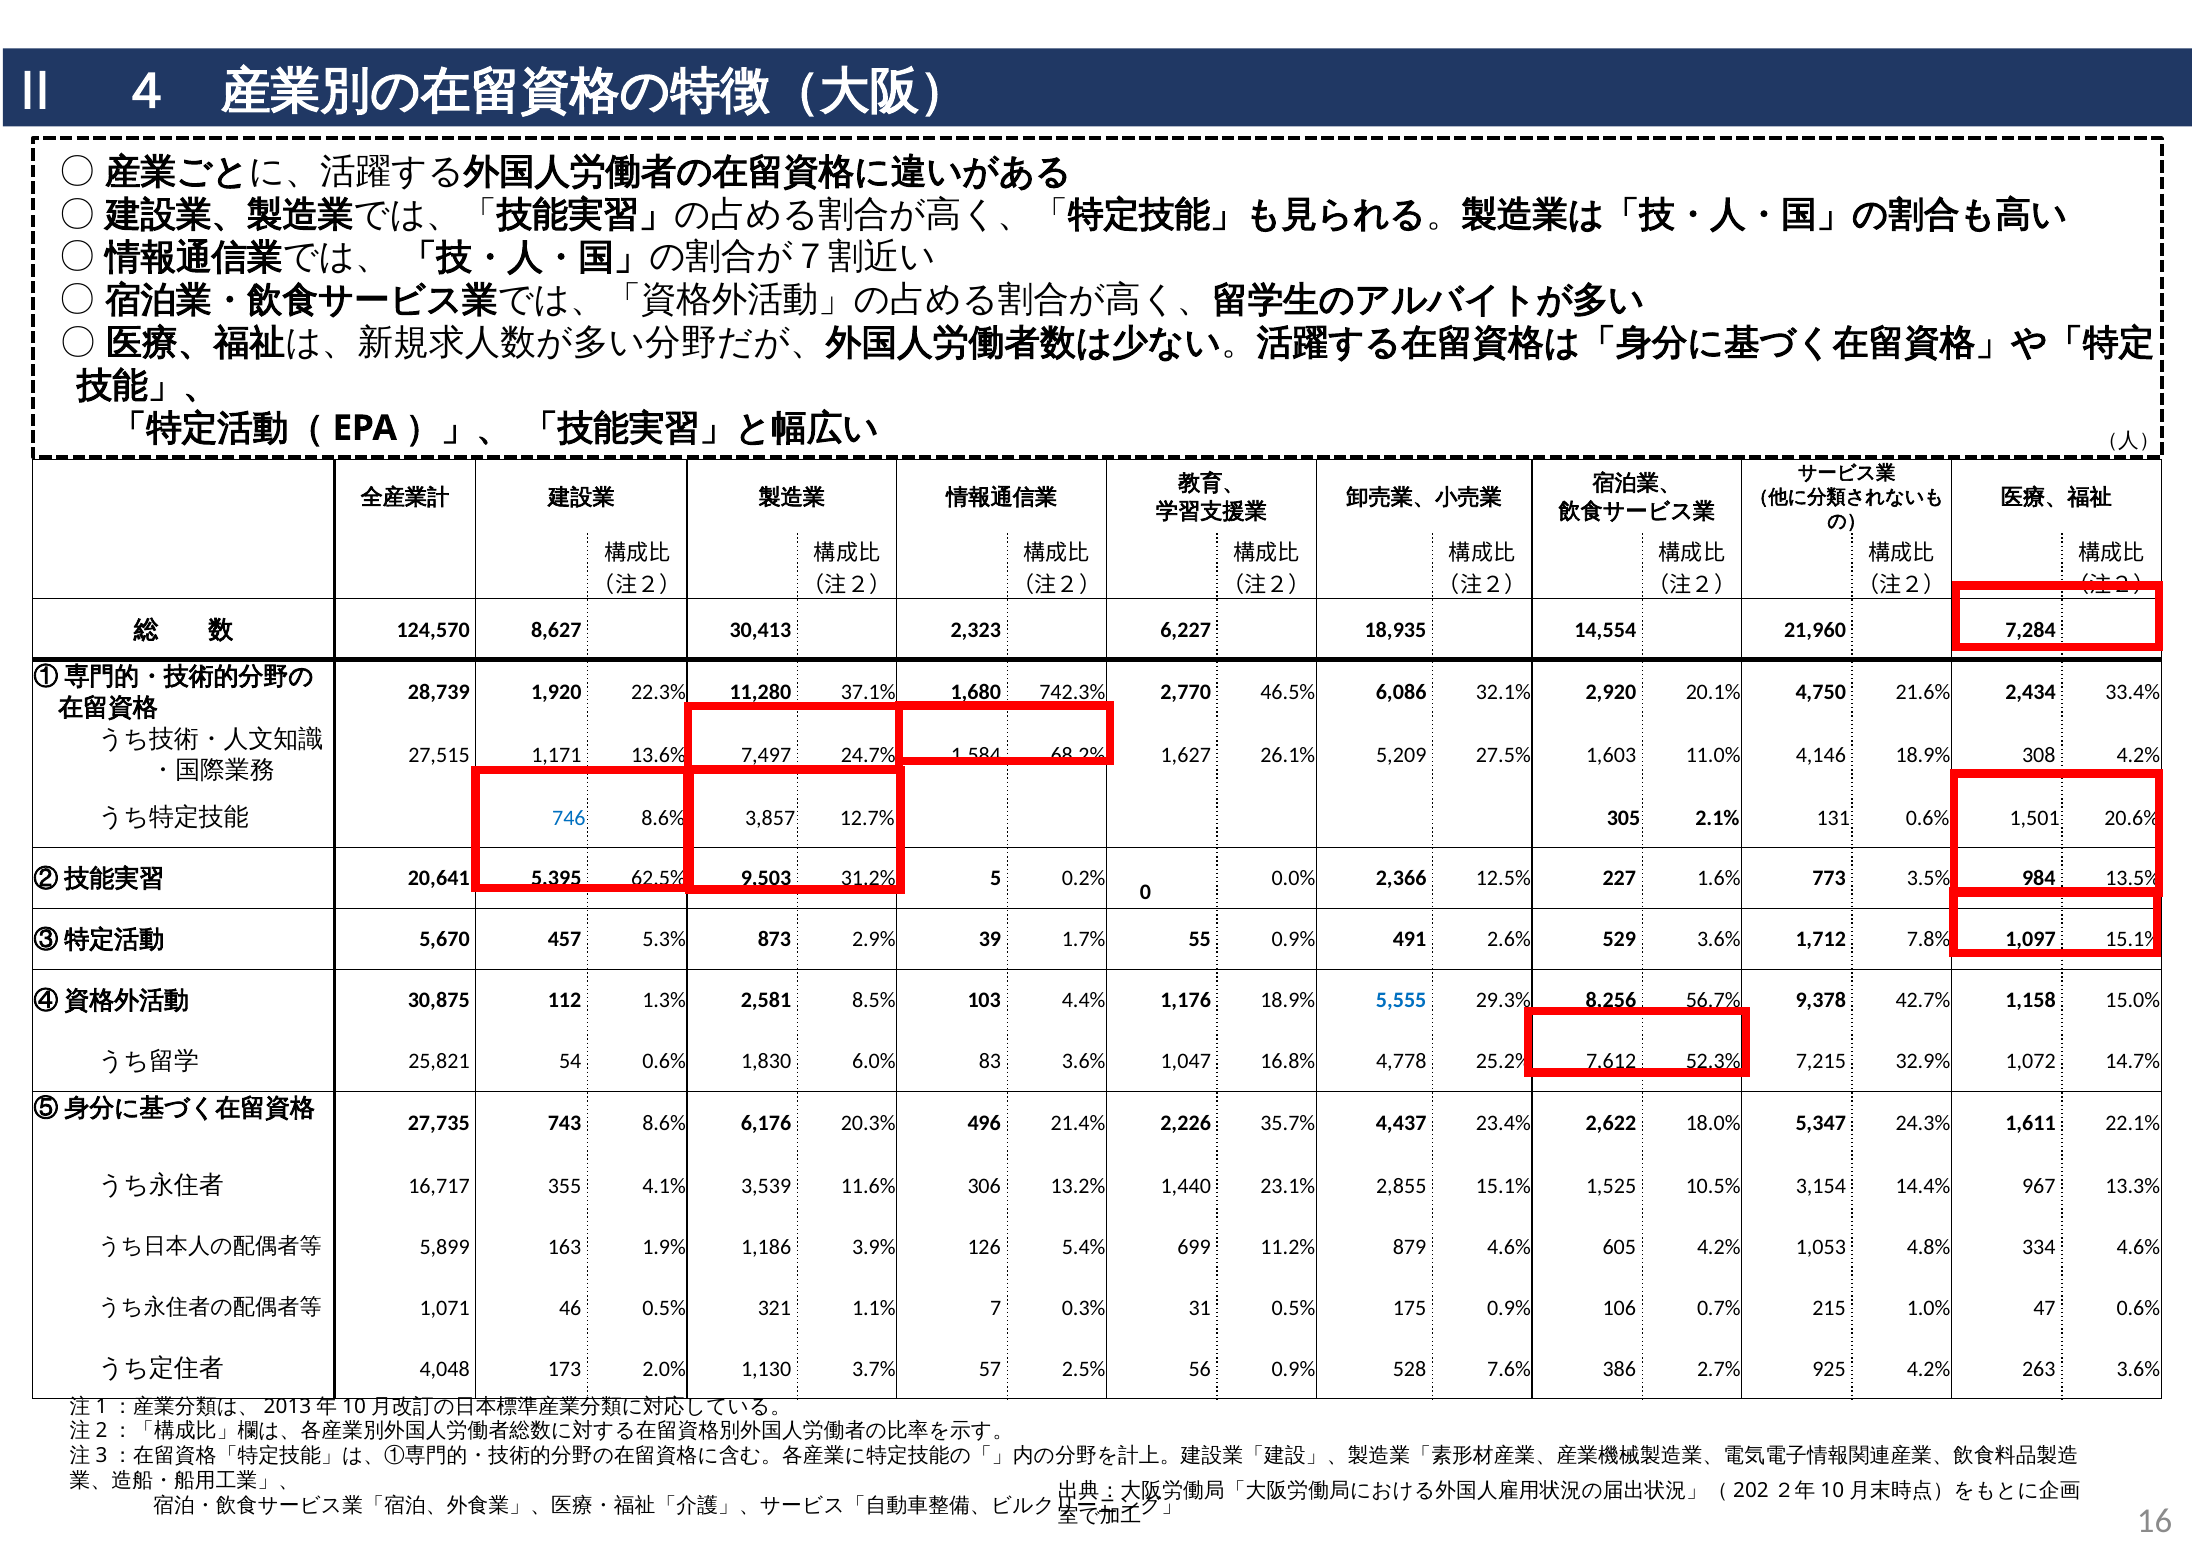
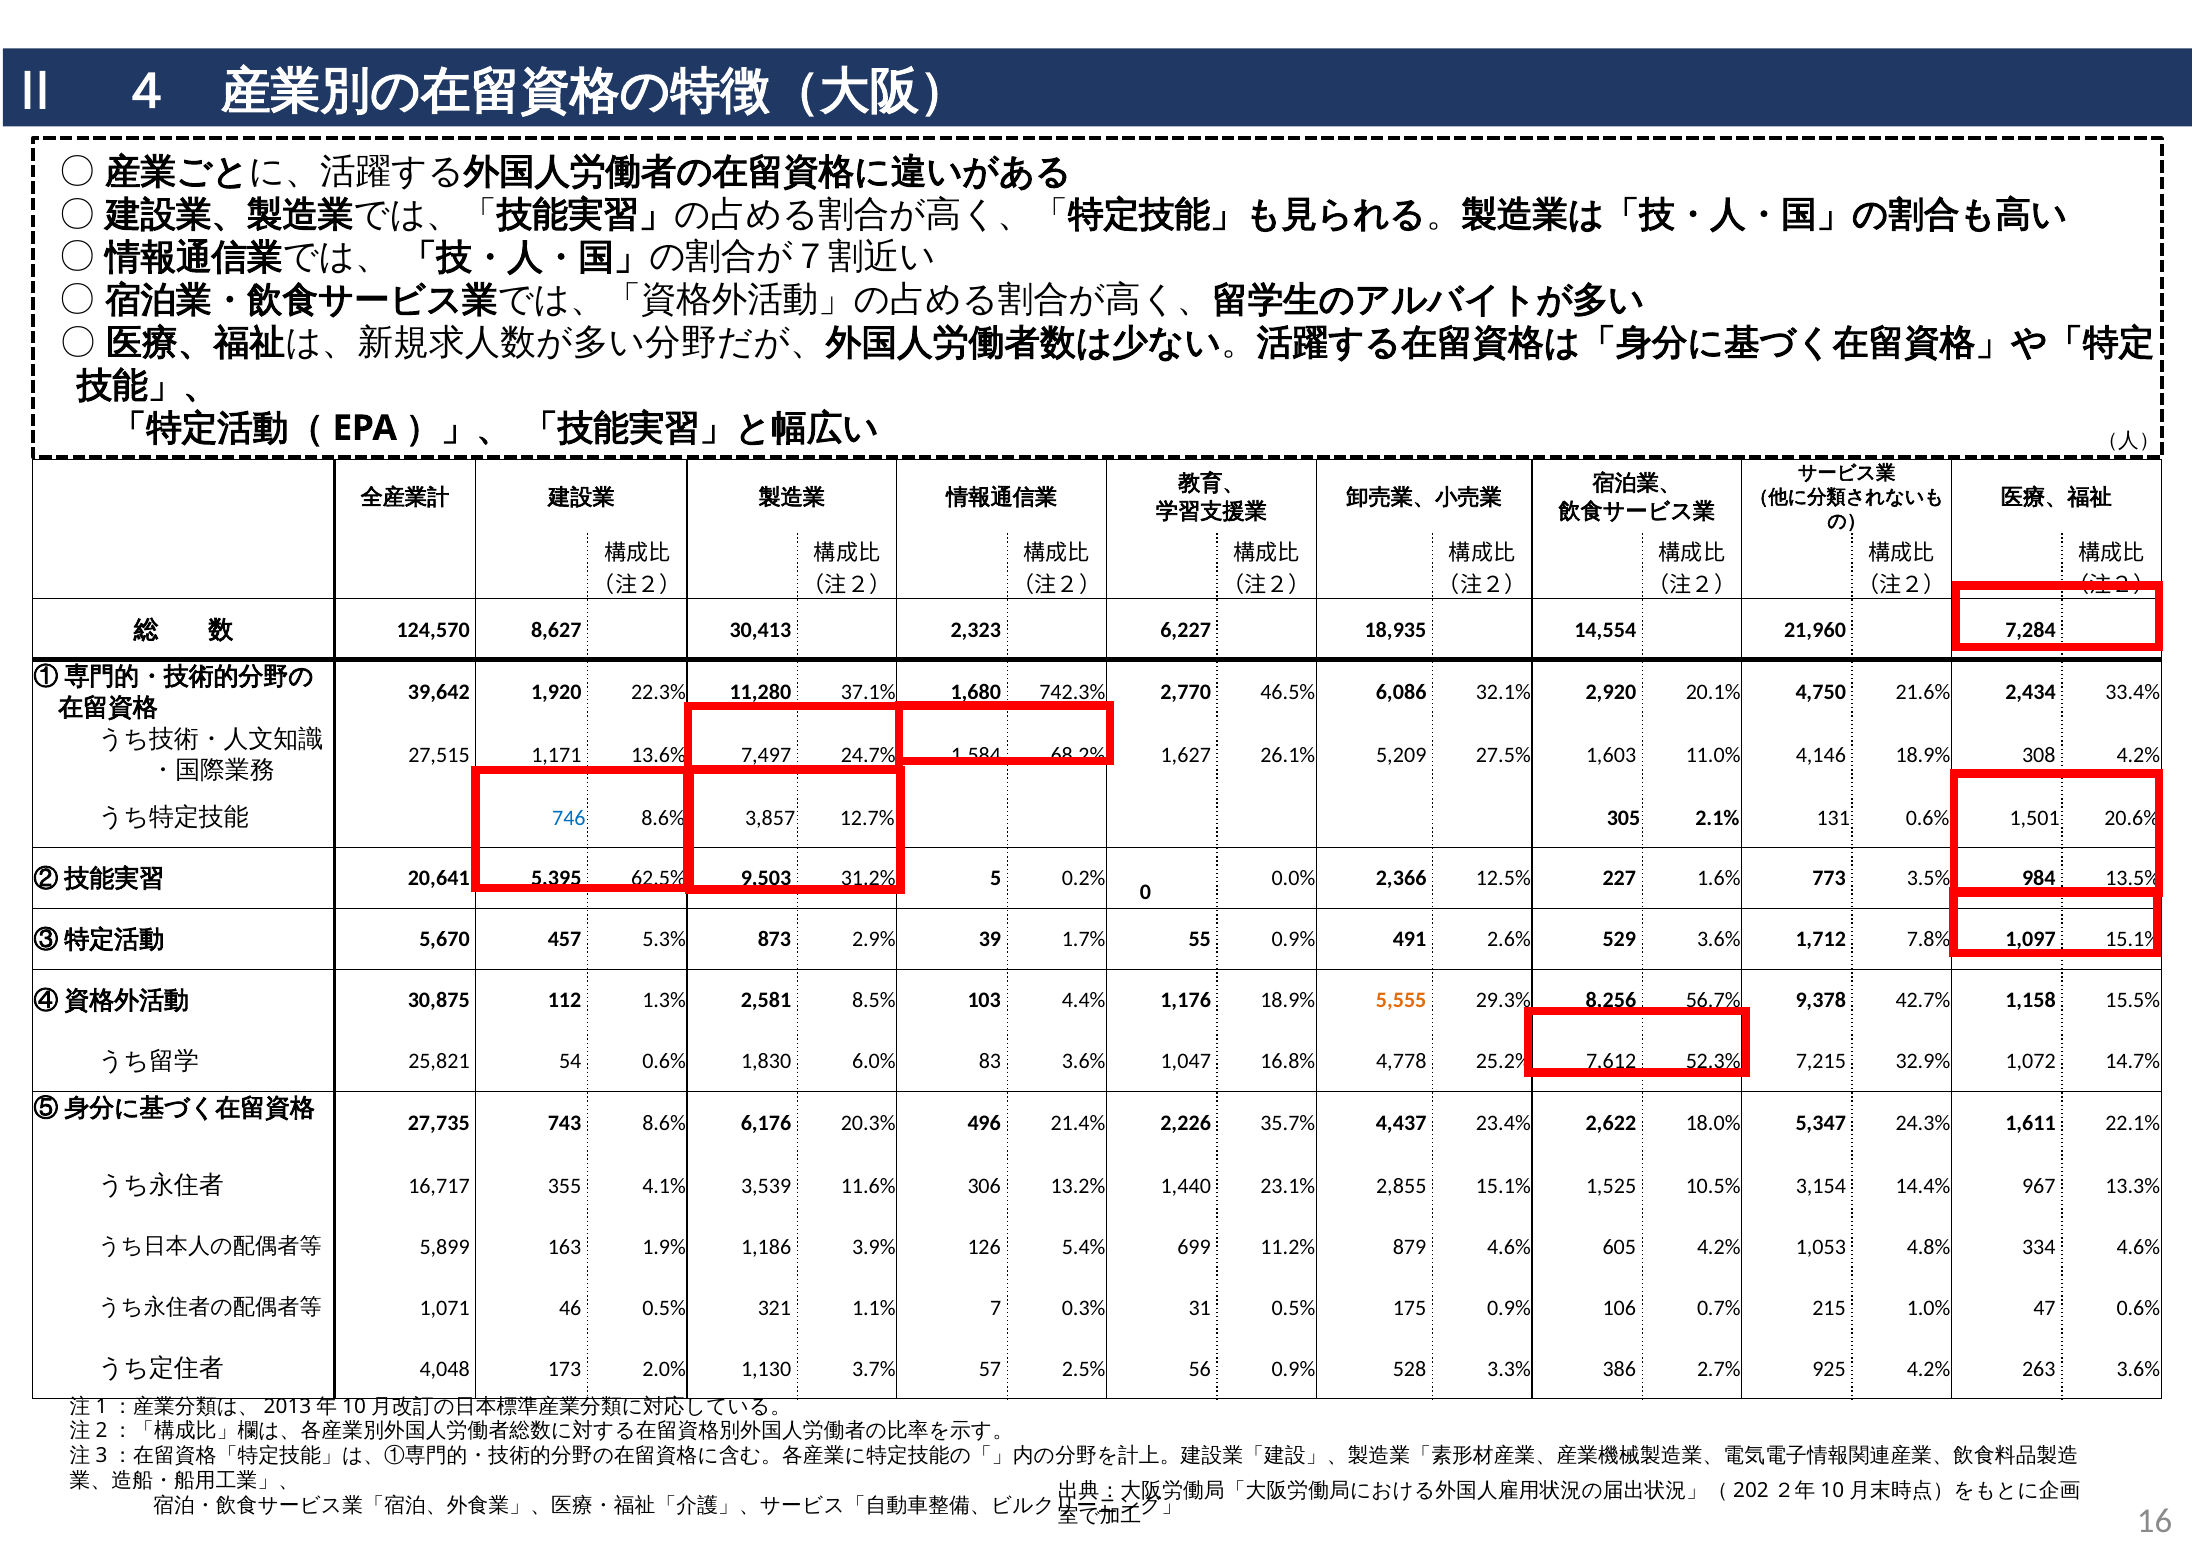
28,739: 28,739 -> 39,642
5,555 colour: blue -> orange
15.0%: 15.0% -> 15.5%
7.6%: 7.6% -> 3.3%
